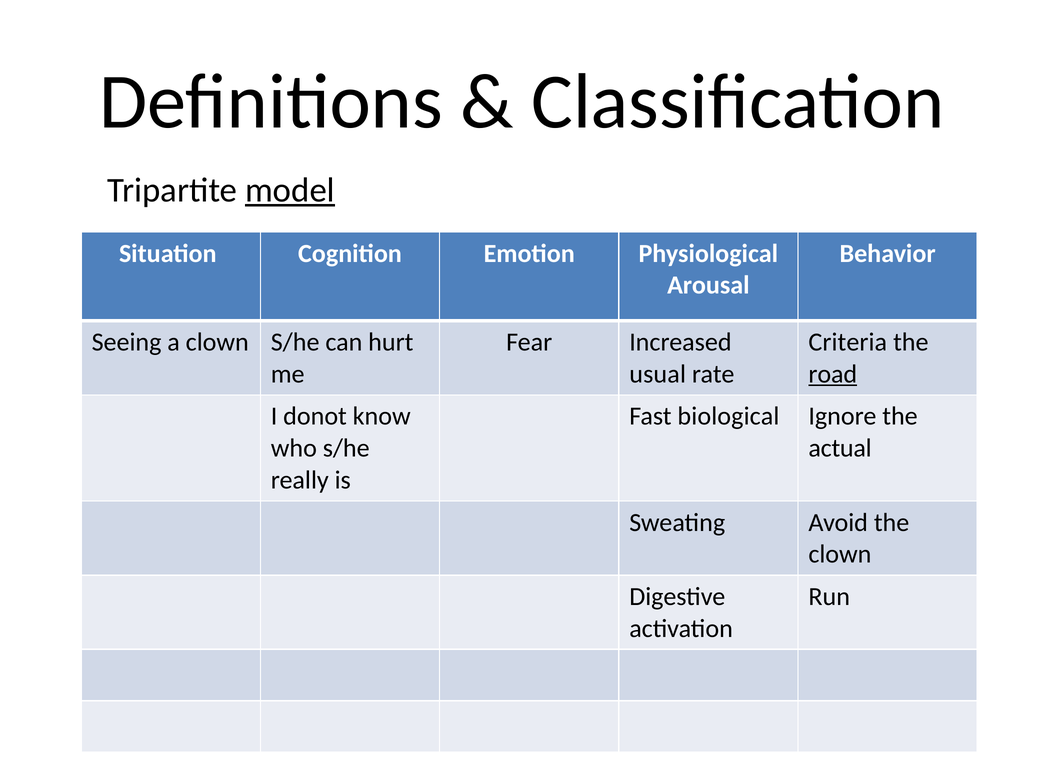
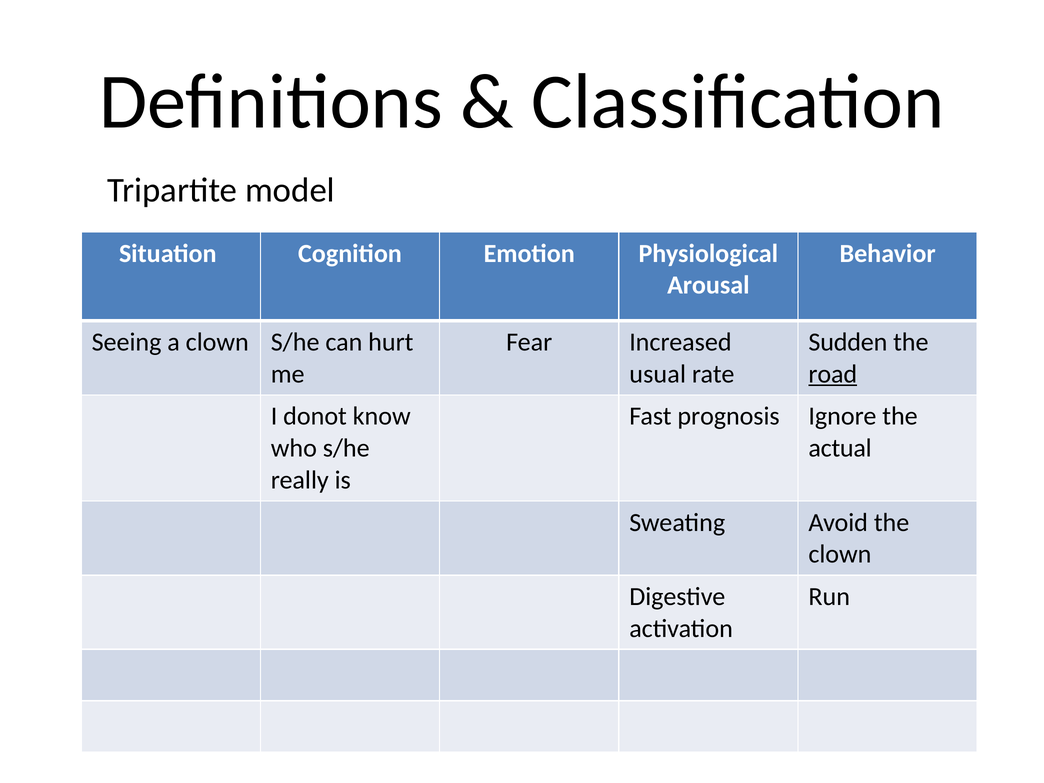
model underline: present -> none
Criteria: Criteria -> Sudden
biological: biological -> prognosis
